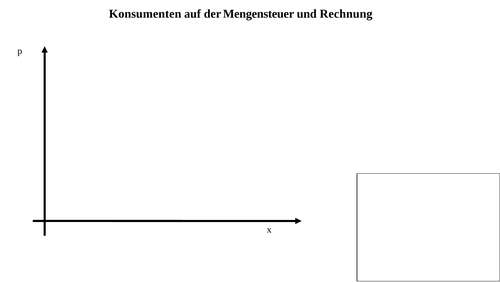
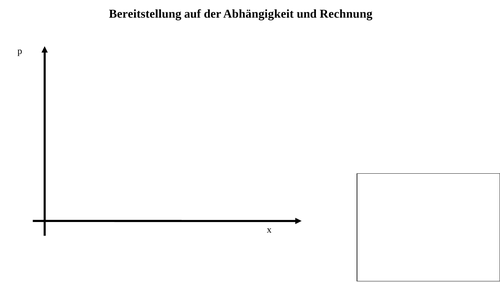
Konsumenten: Konsumenten -> Bereitstellung
Mengensteuer: Mengensteuer -> Abhängigkeit
